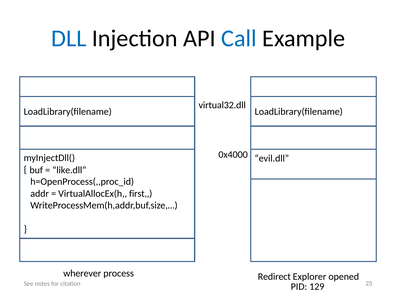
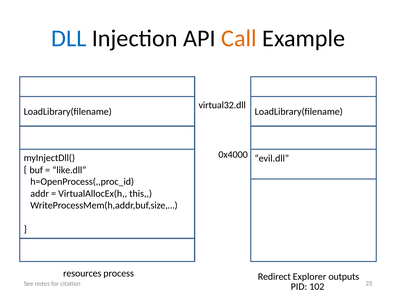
Call colour: blue -> orange
first: first -> this
wherever: wherever -> resources
opened: opened -> outputs
129: 129 -> 102
